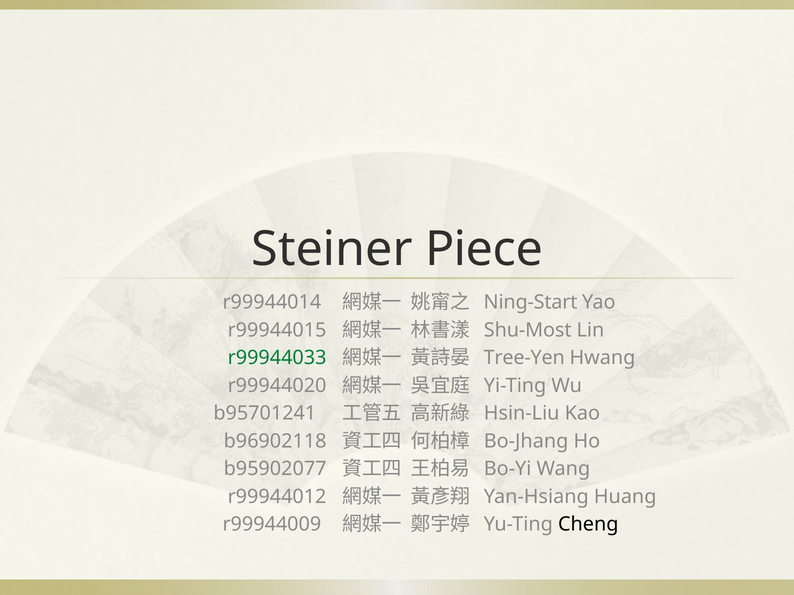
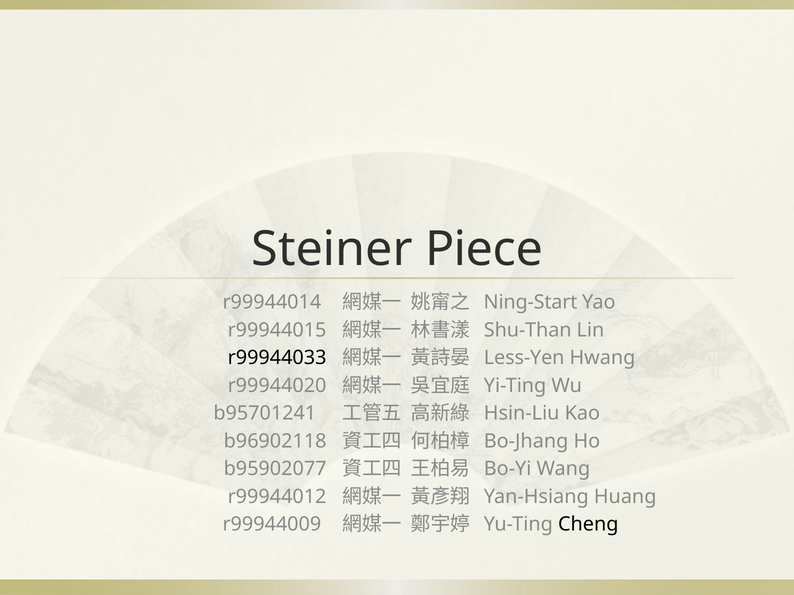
Shu-Most: Shu-Most -> Shu-Than
Tree-Yen: Tree-Yen -> Less-Yen
r99944033 colour: green -> black
